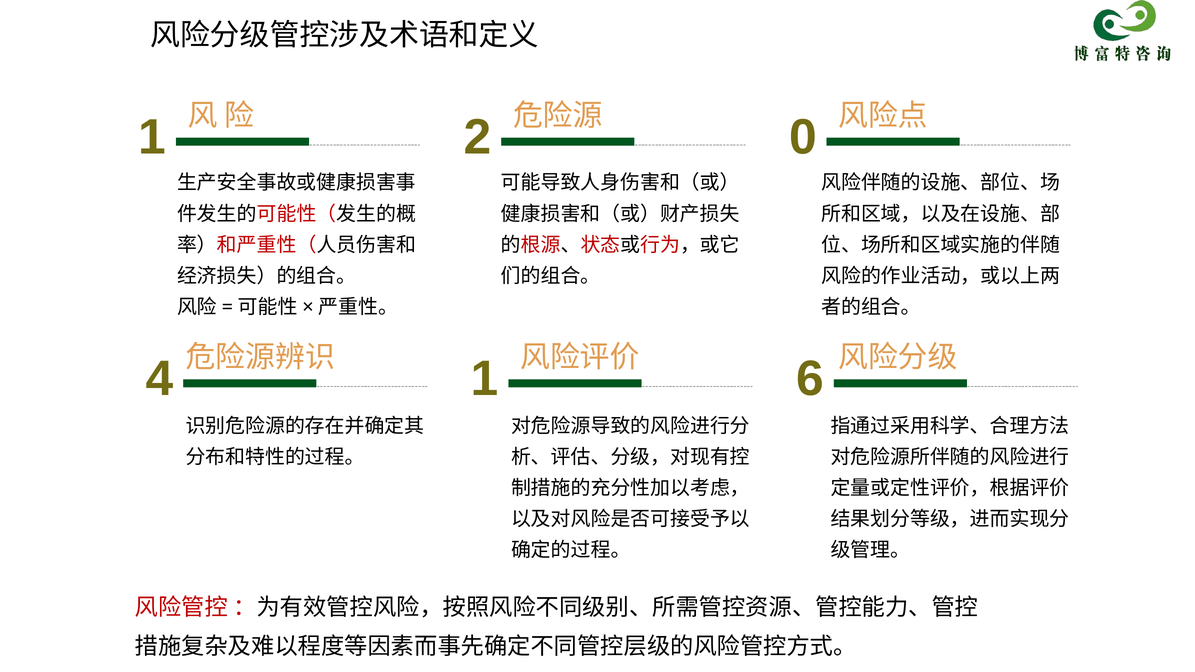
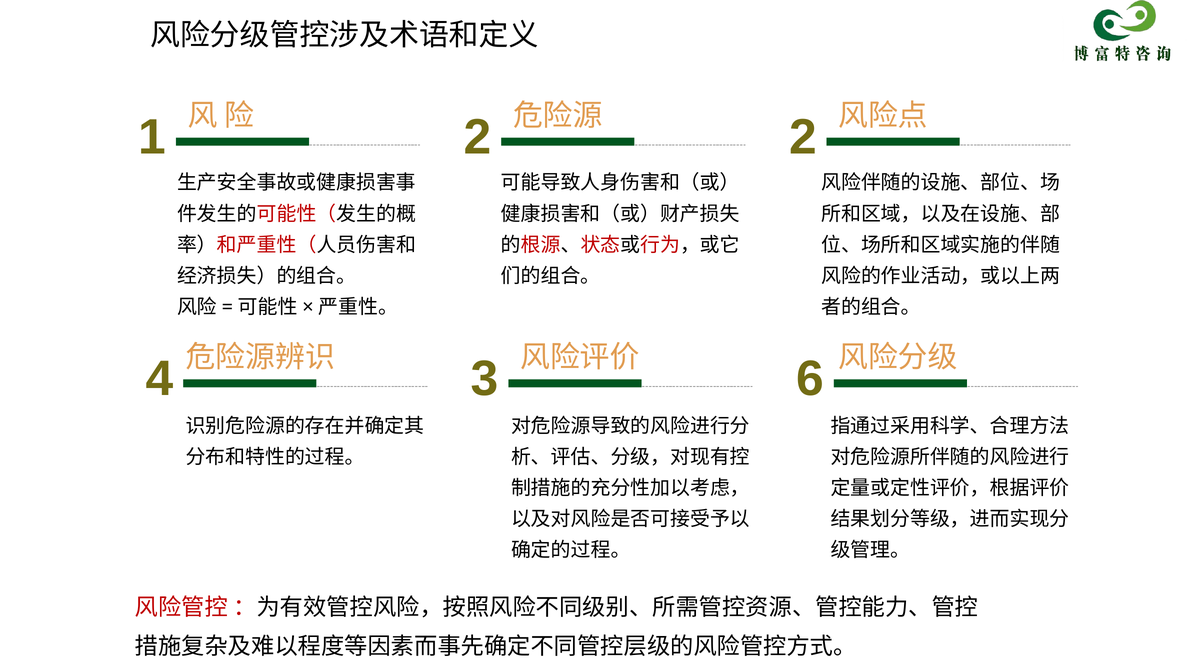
2 0: 0 -> 2
4 1: 1 -> 3
